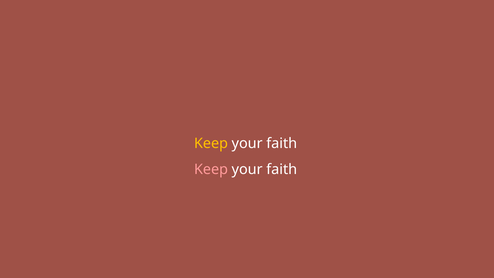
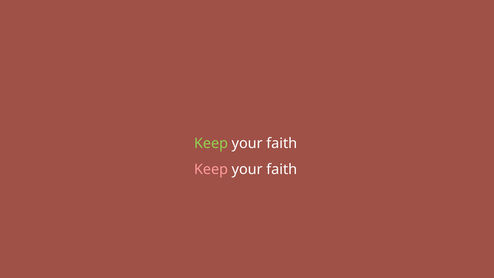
Keep at (211, 143) colour: yellow -> light green
